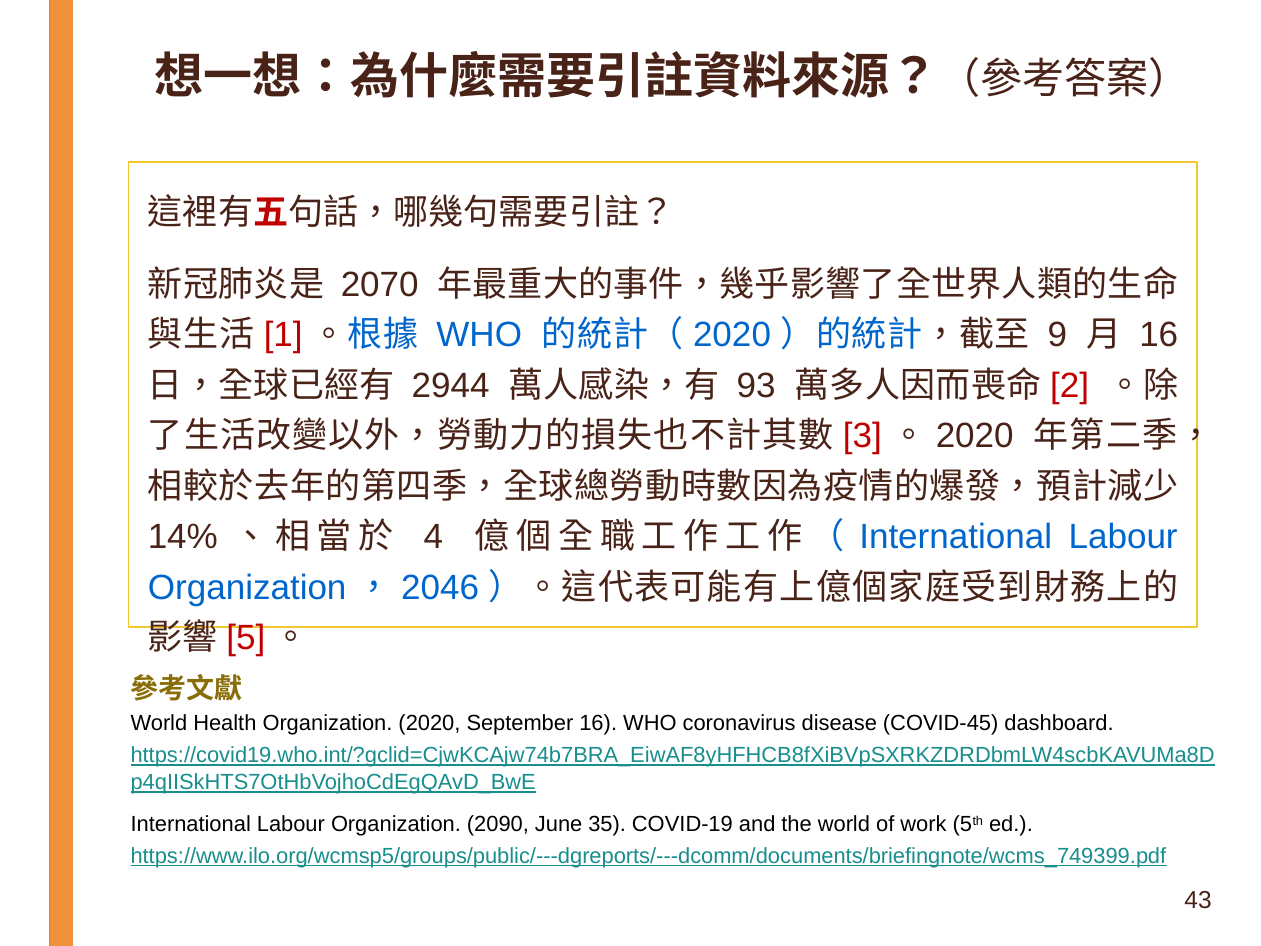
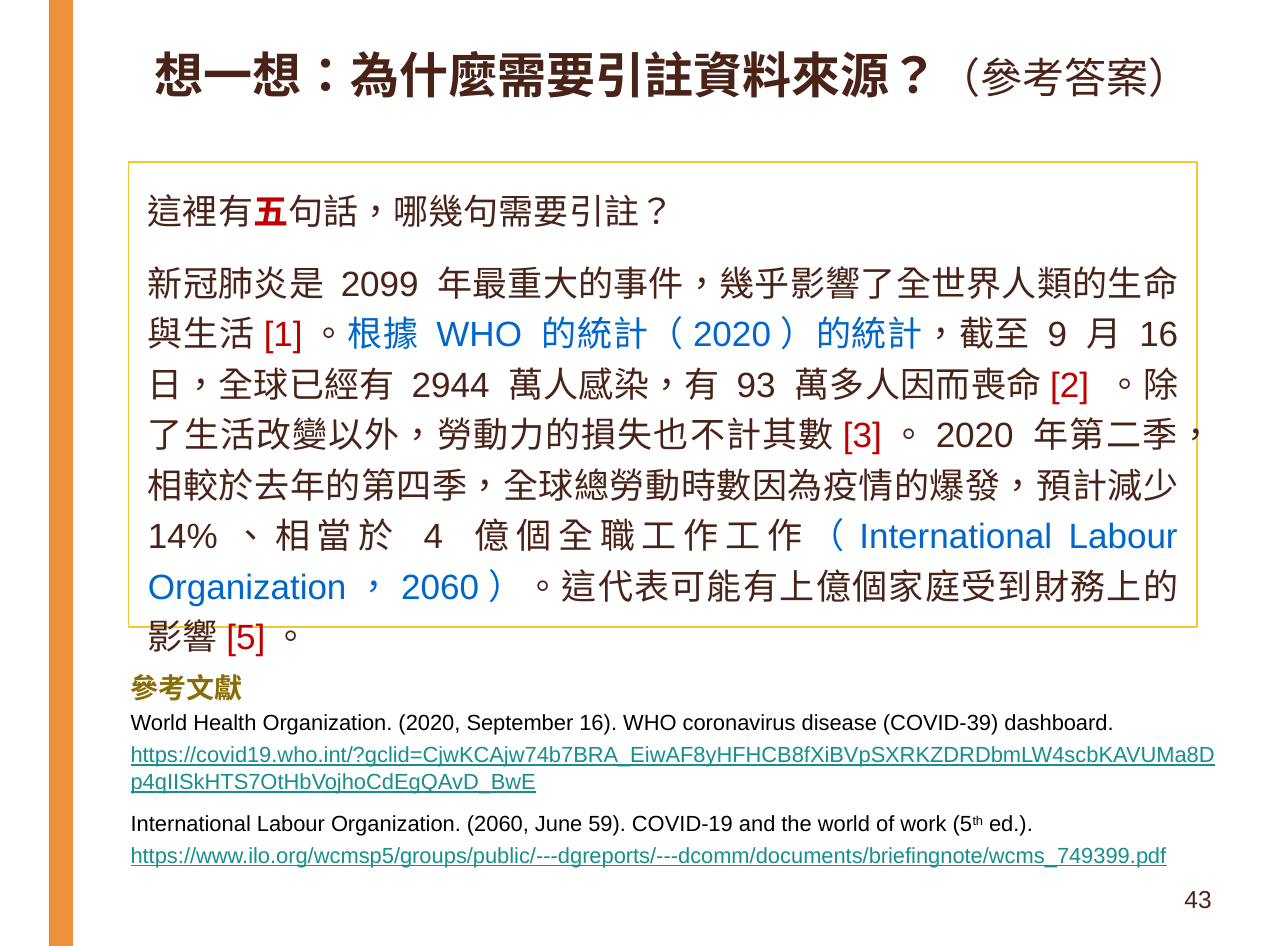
2070: 2070 -> 2099
2046 at (440, 587): 2046 -> 2060
COVID-45: COVID-45 -> COVID-39
Organization 2090: 2090 -> 2060
35: 35 -> 59
